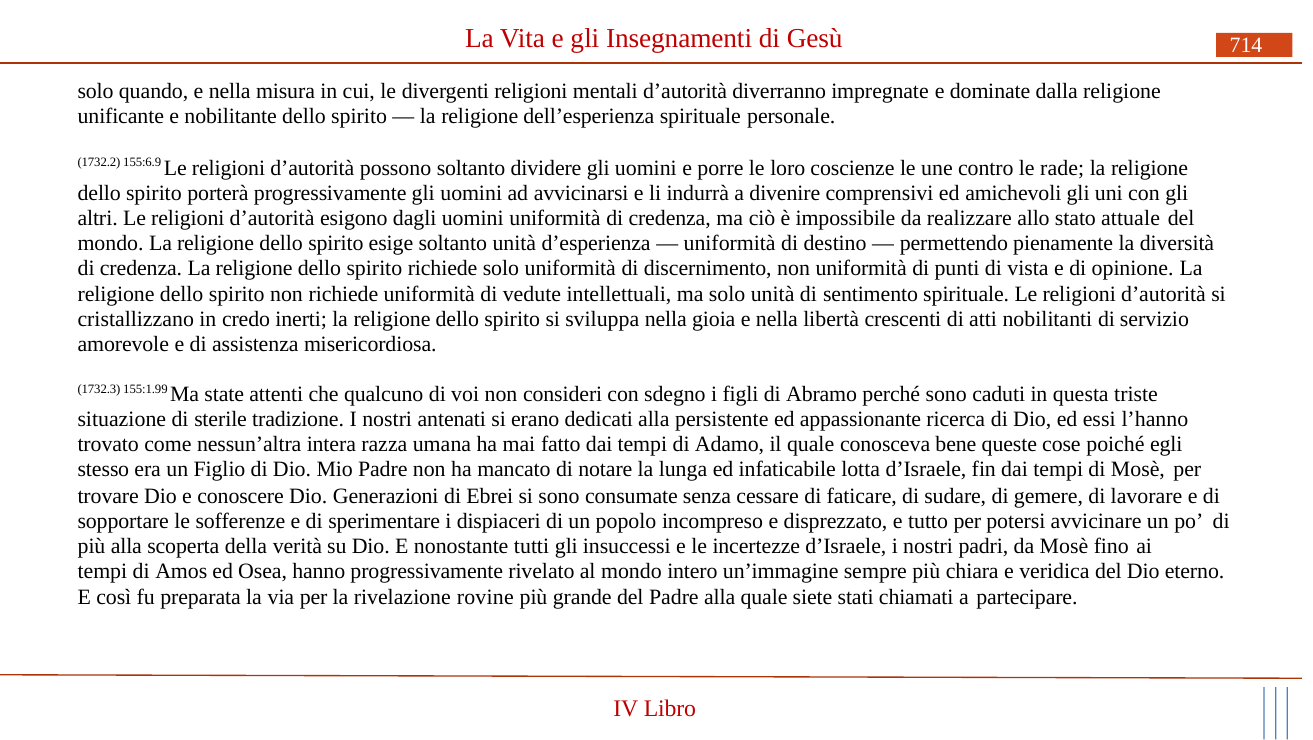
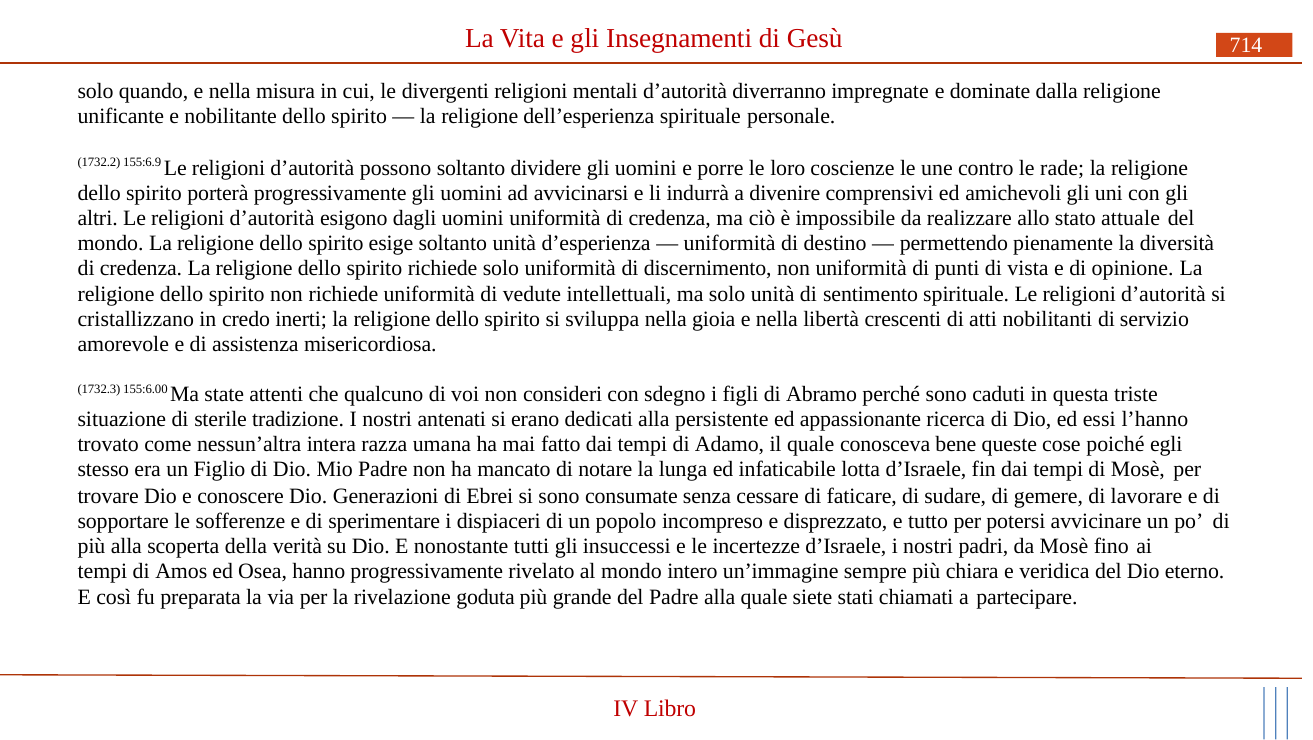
155:1.99: 155:1.99 -> 155:6.00
rovine: rovine -> goduta
